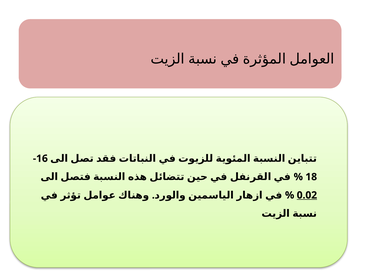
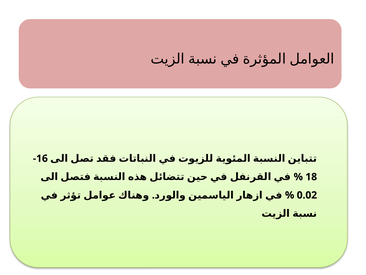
0.02 underline: present -> none
